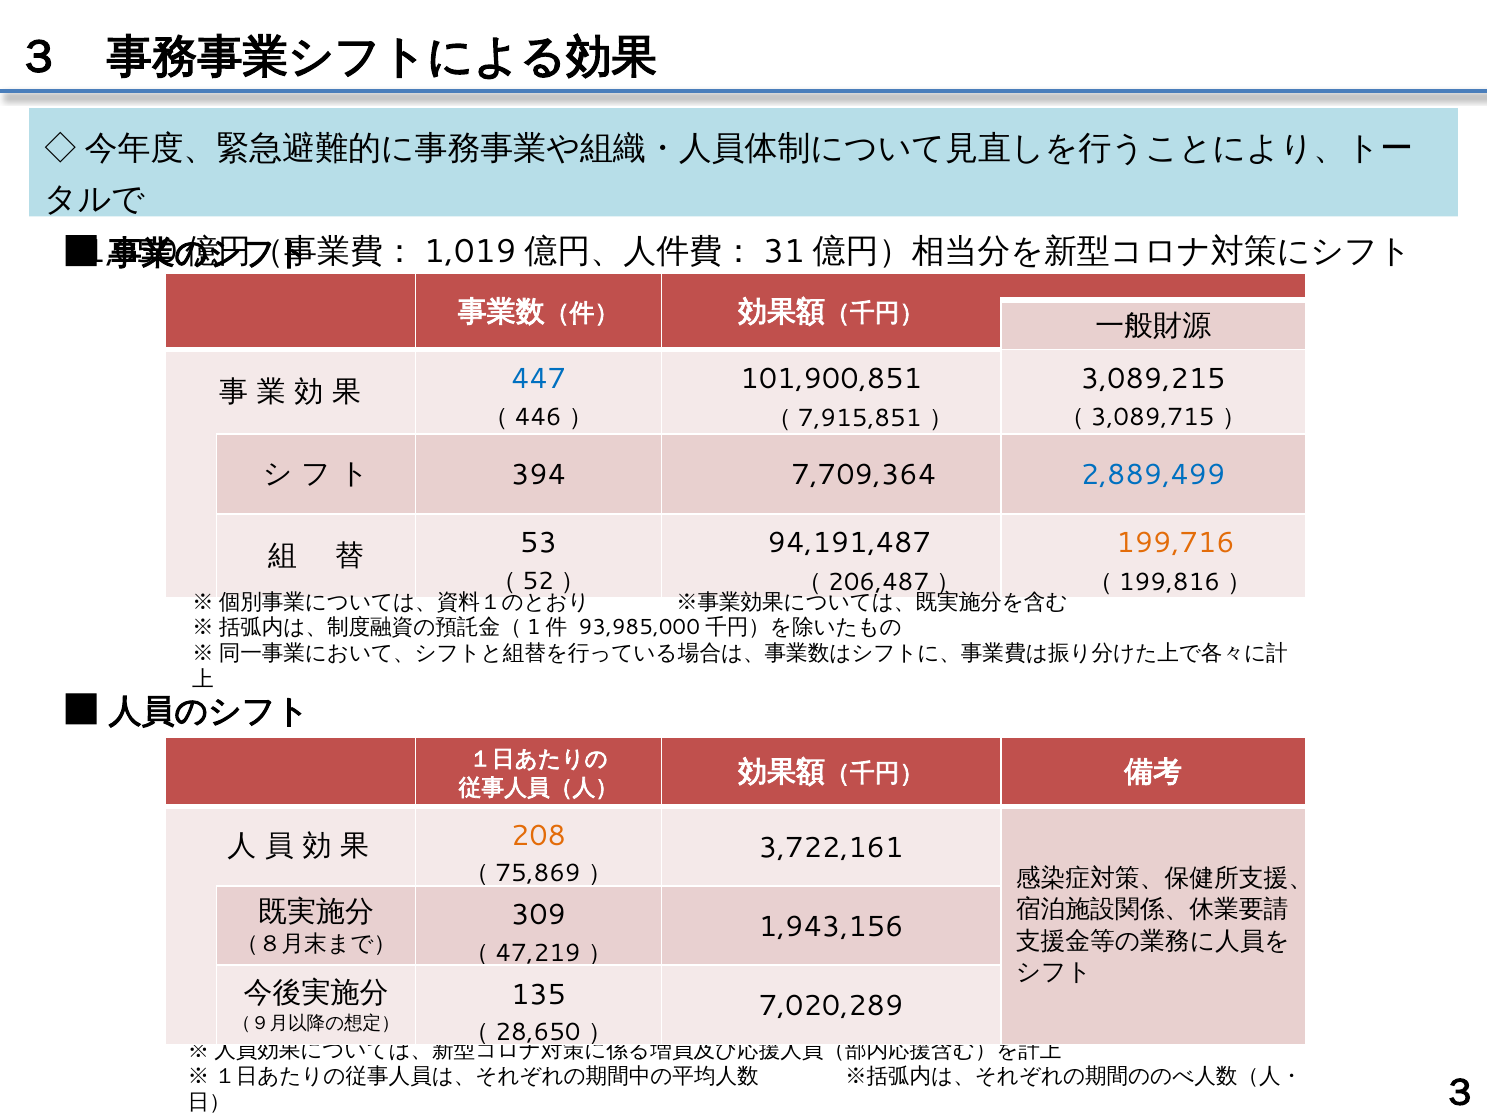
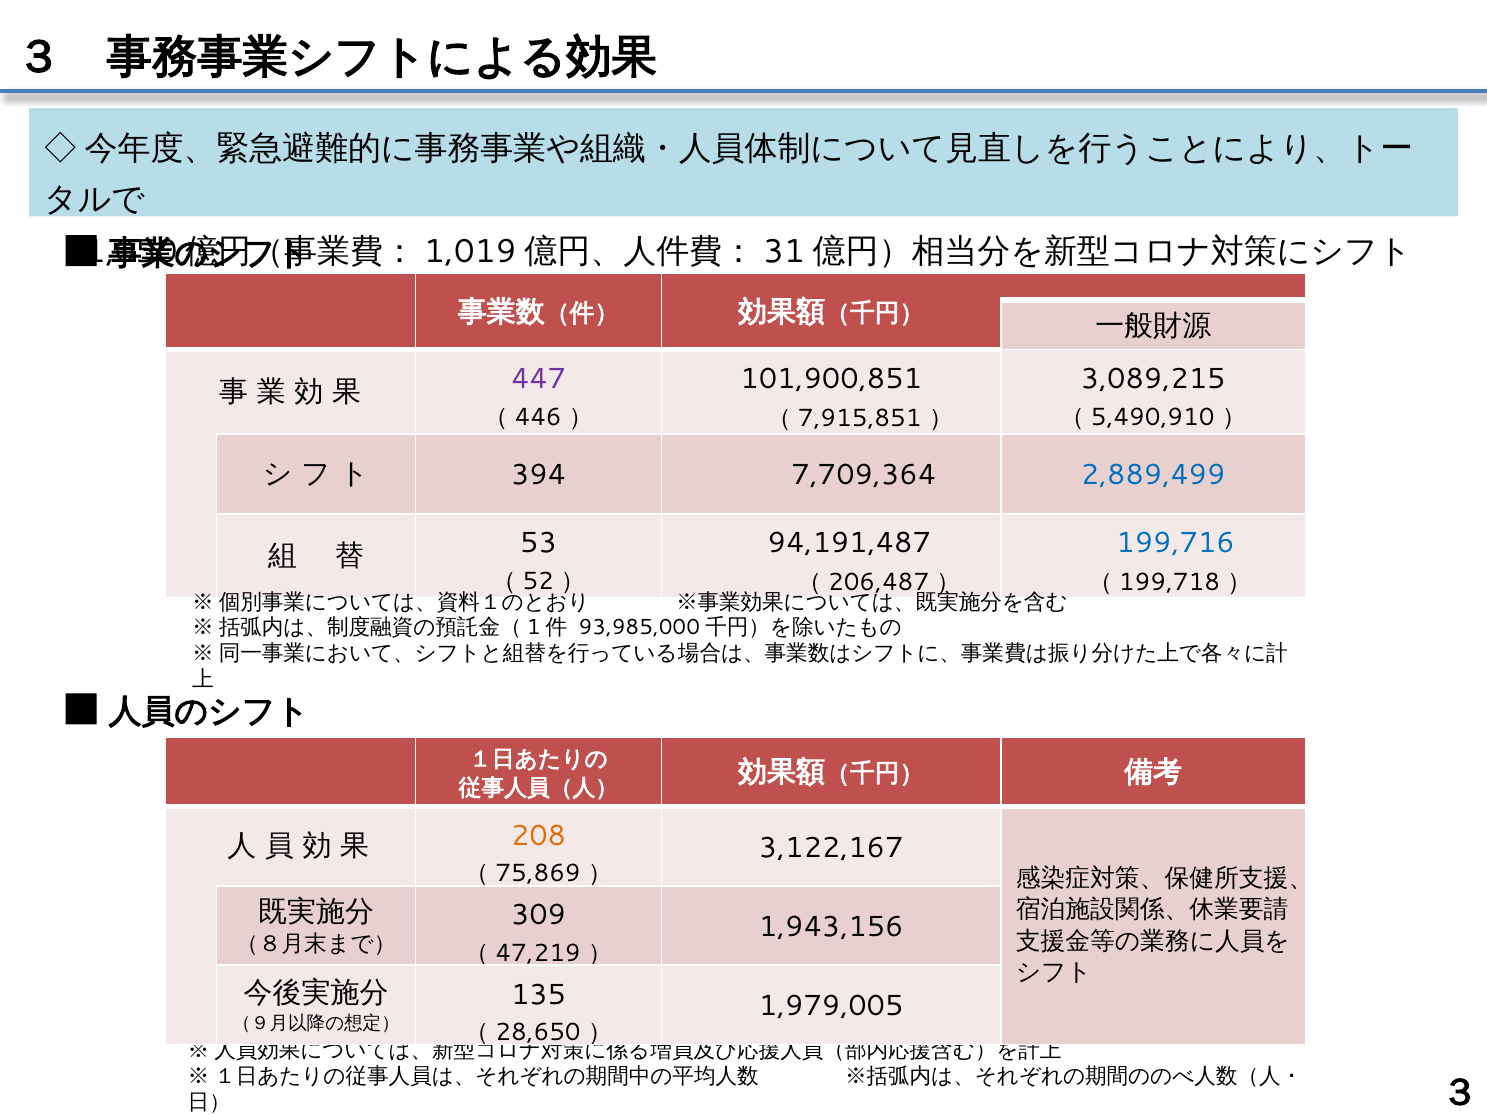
447 colour: blue -> purple
3,089,715: 3,089,715 -> 5,490,910
199,716 colour: orange -> blue
199,816: 199,816 -> 199,718
3,722,161: 3,722,161 -> 3,122,167
7,020,289: 7,020,289 -> 1,979,005
